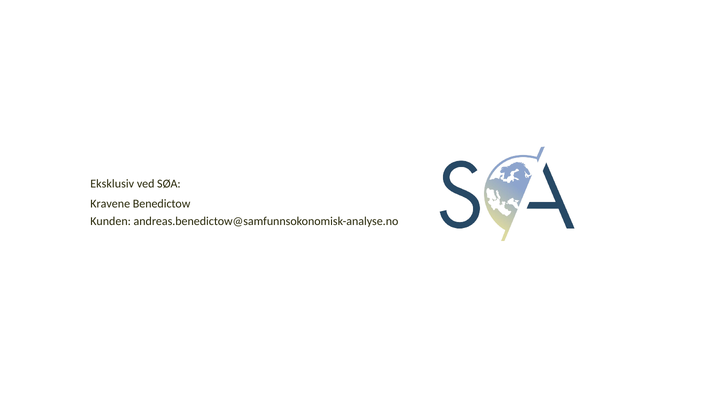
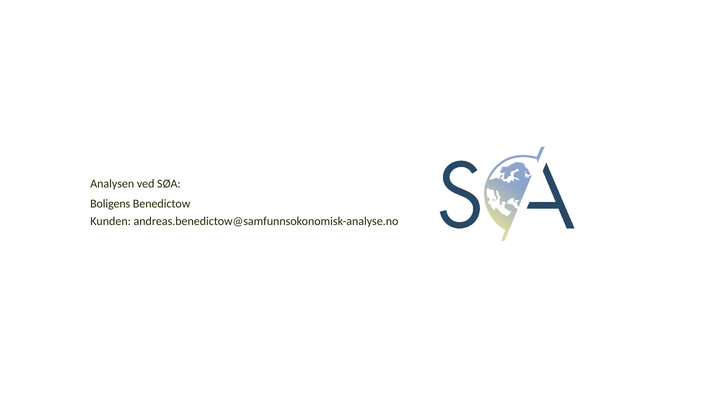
Eksklusiv: Eksklusiv -> Analysen
Kravene: Kravene -> Boligens
